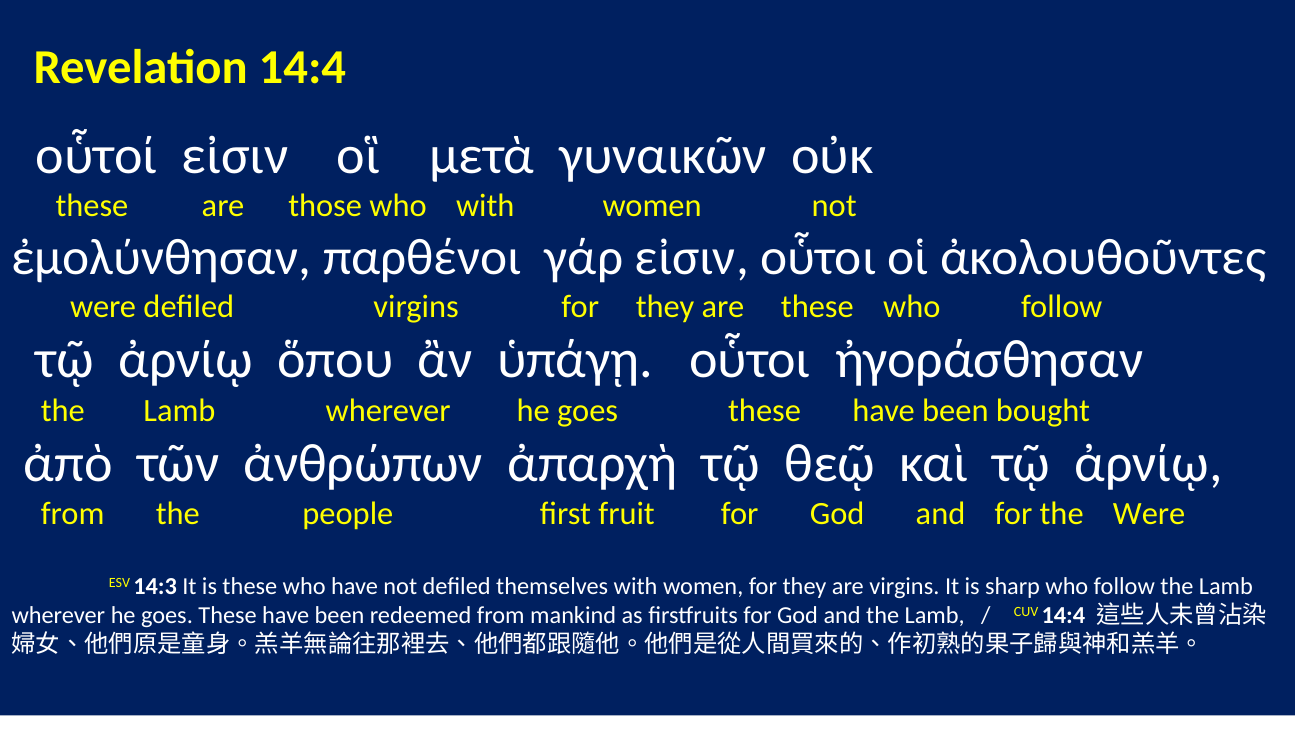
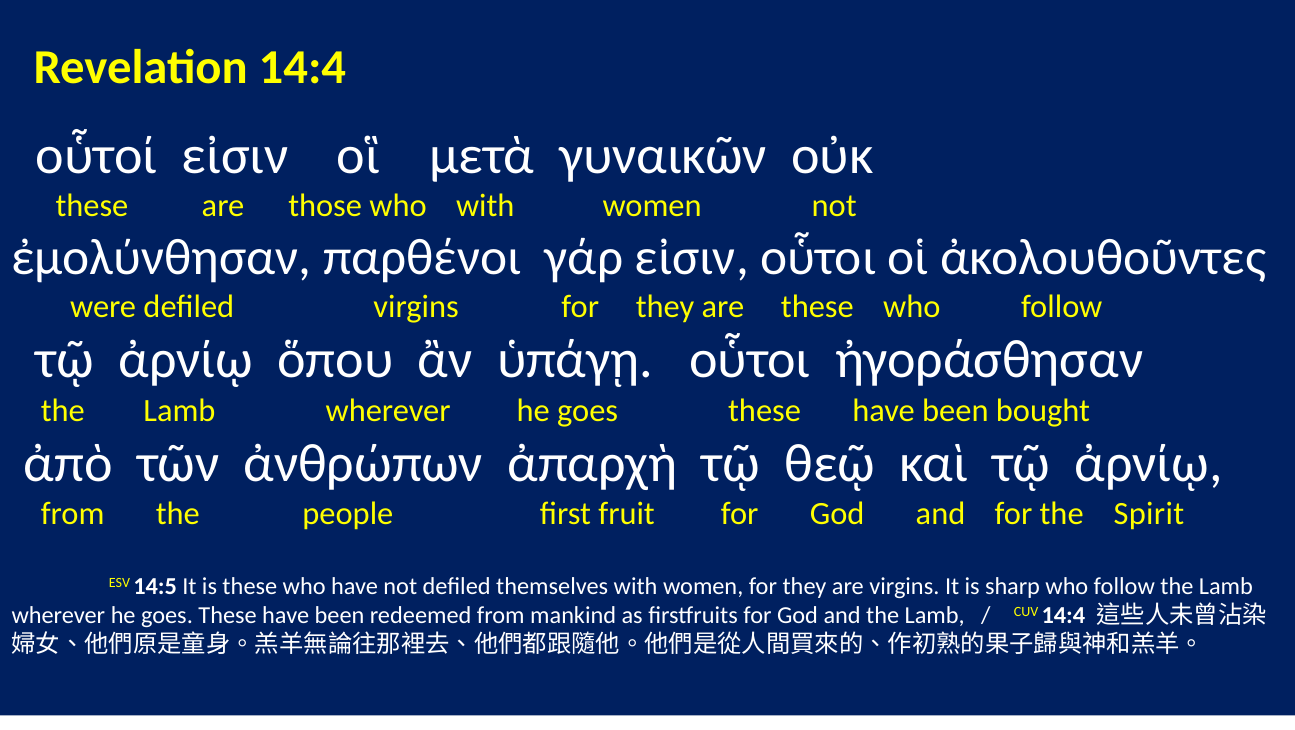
the Were: Were -> Spirit
14:3: 14:3 -> 14:5
